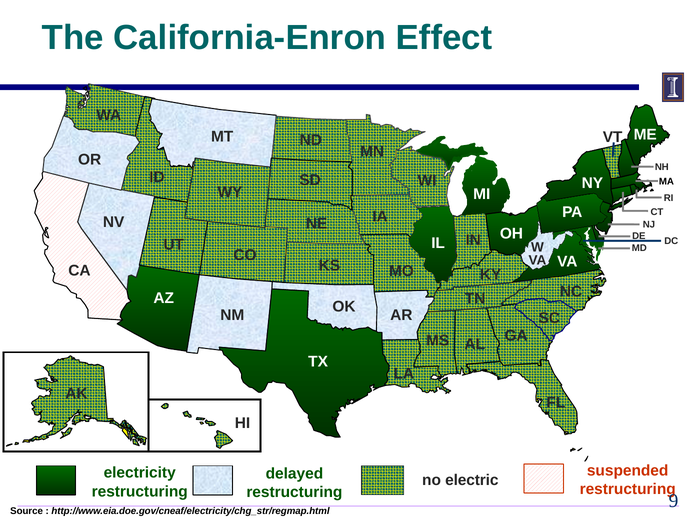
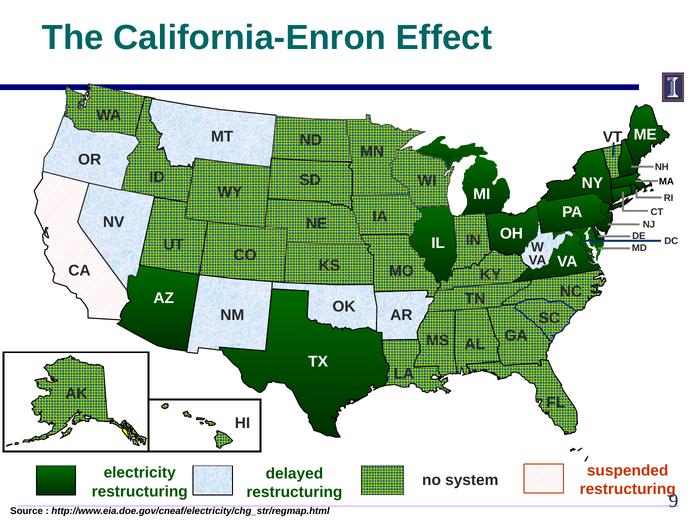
electric: electric -> system
